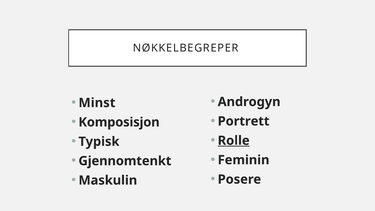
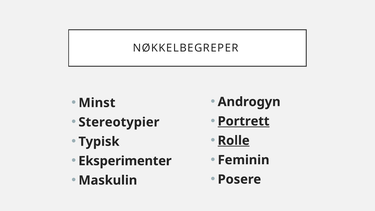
Portrett underline: none -> present
Komposisjon: Komposisjon -> Stereotypier
Gjennomtenkt: Gjennomtenkt -> Eksperimenter
